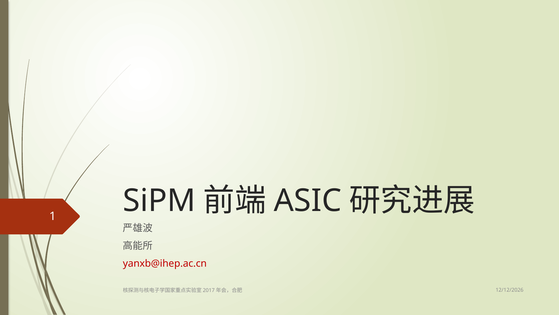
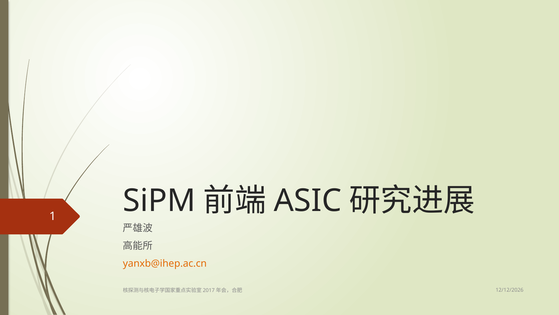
yanxb@ihep.ac.cn colour: red -> orange
